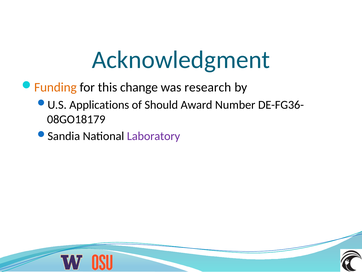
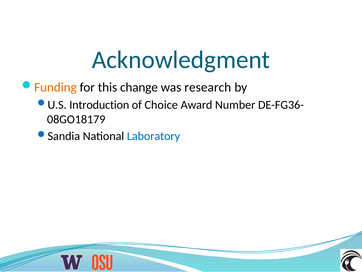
Applications: Applications -> Introduction
Should: Should -> Choice
Laboratory colour: purple -> blue
